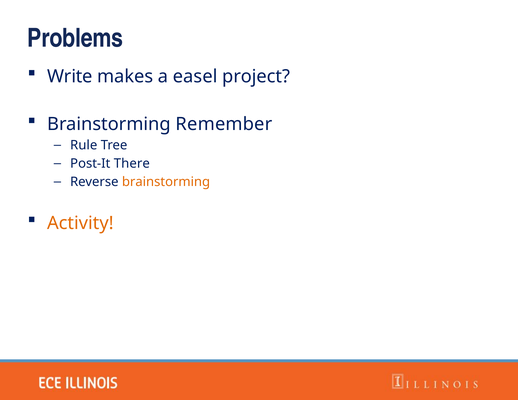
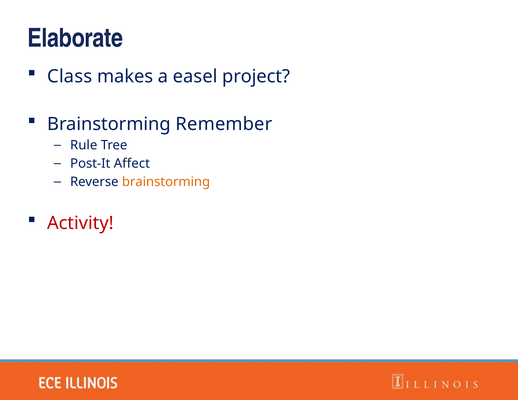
Problems: Problems -> Elaborate
Write: Write -> Class
There: There -> Affect
Activity colour: orange -> red
